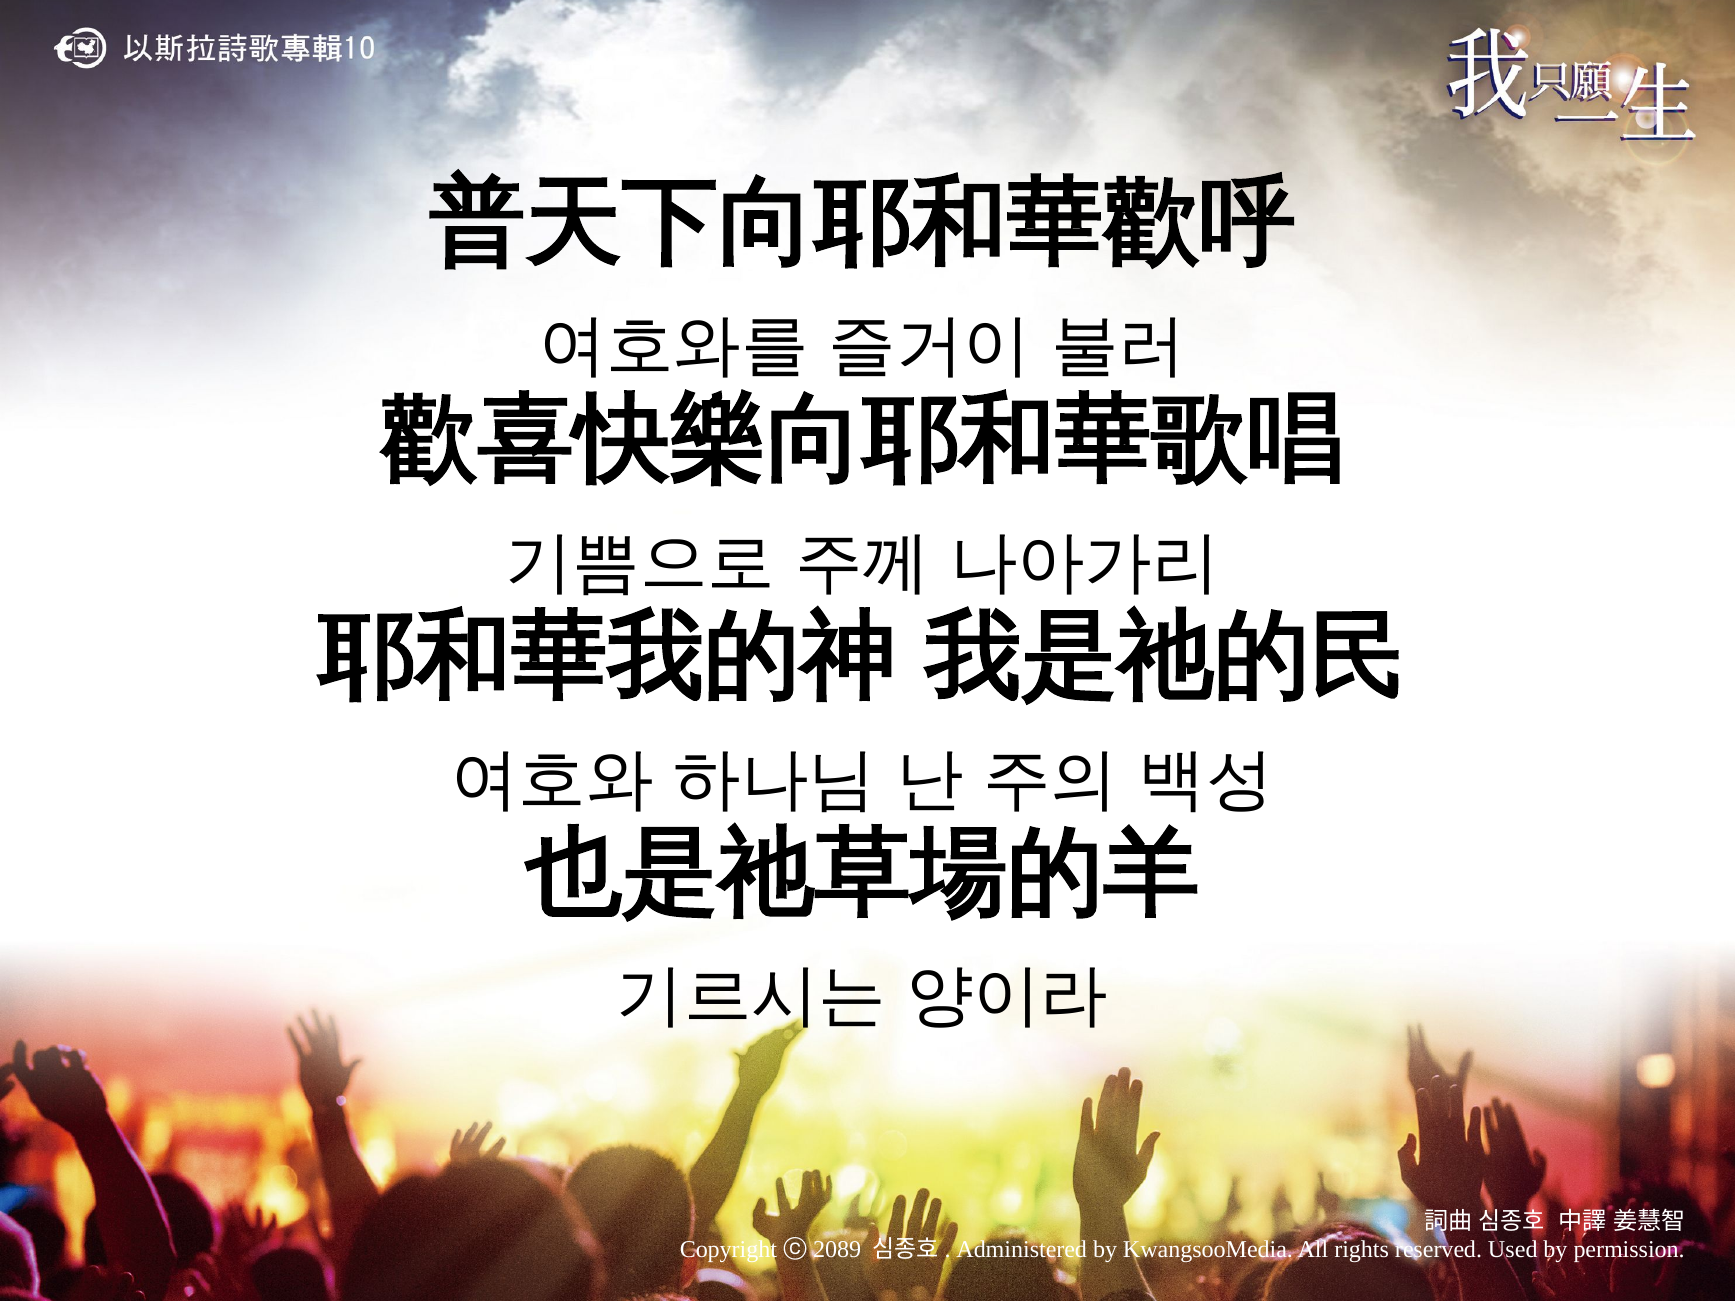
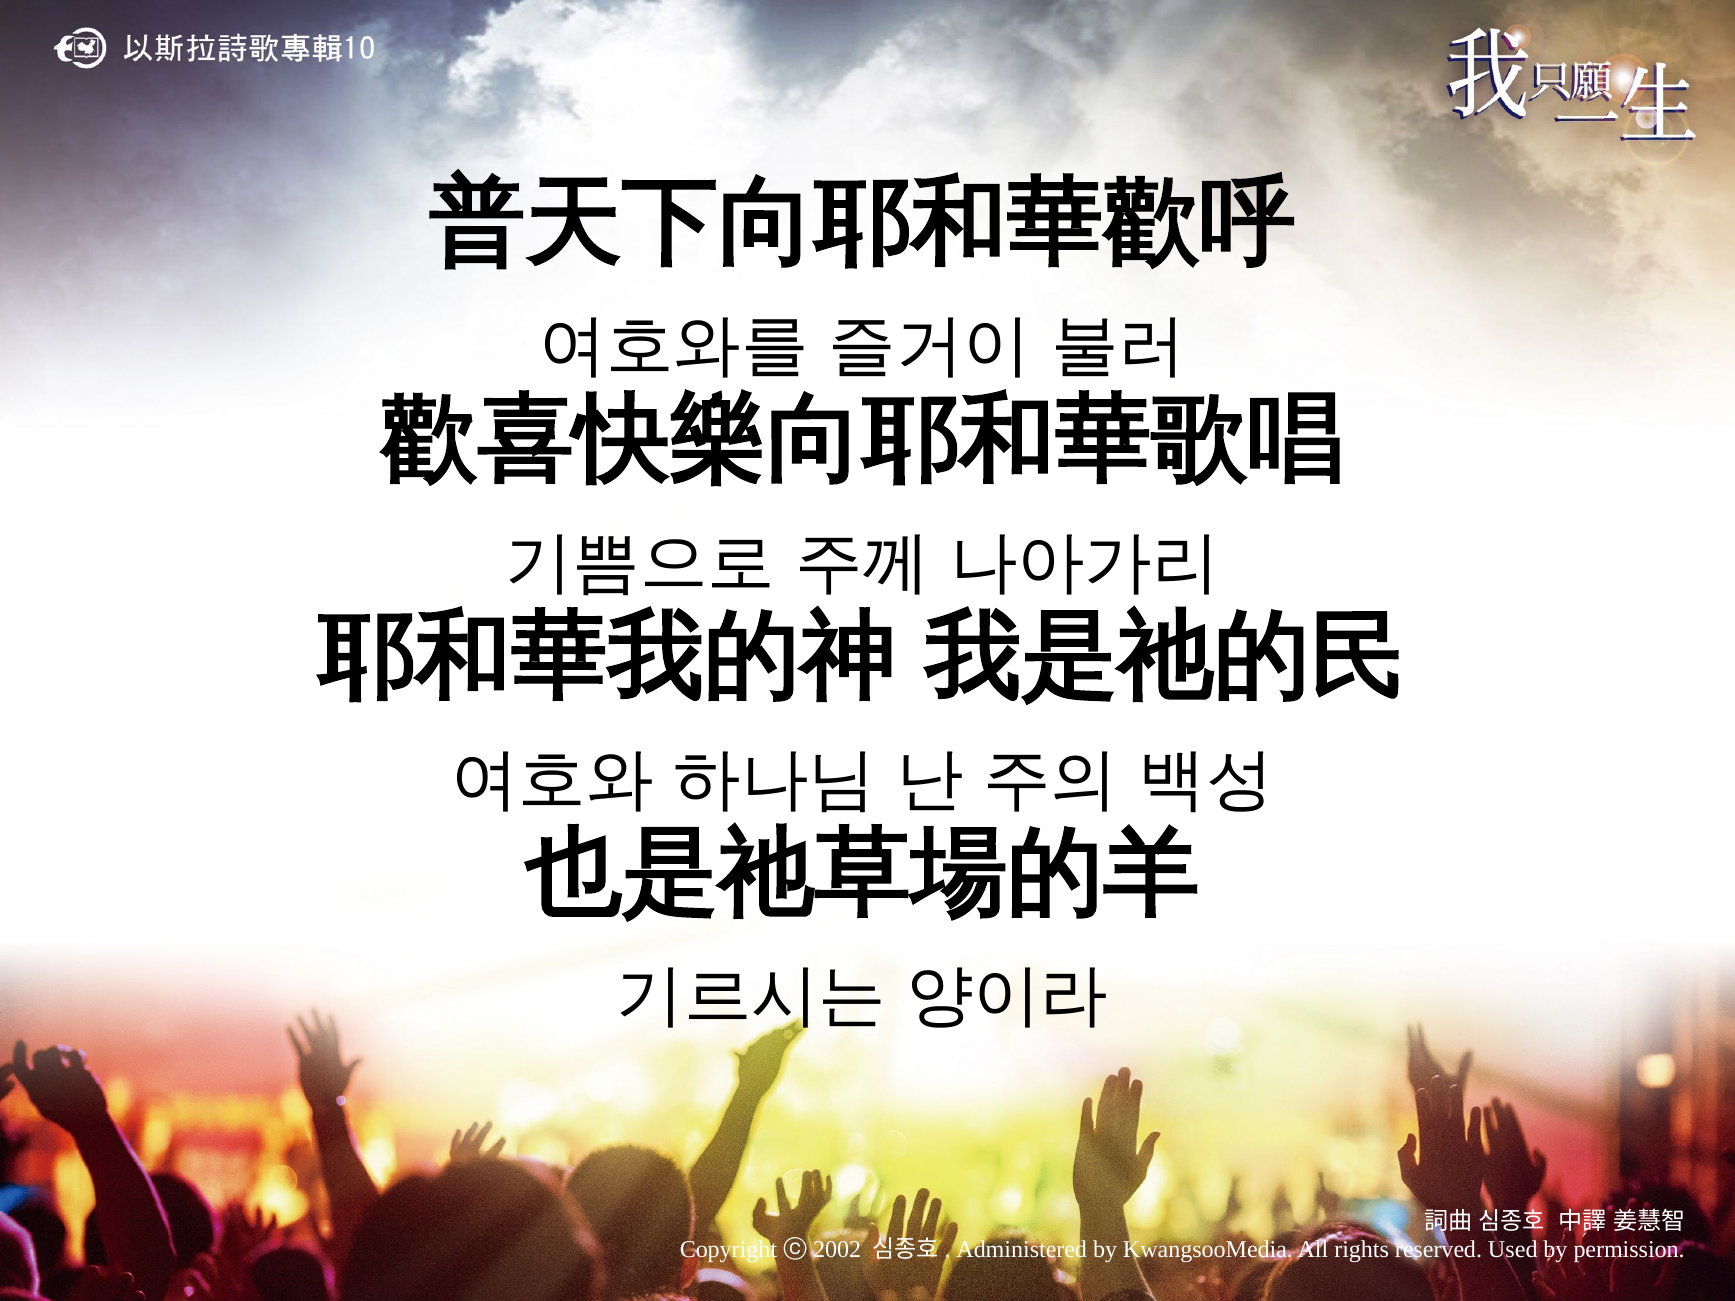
2089: 2089 -> 2002
